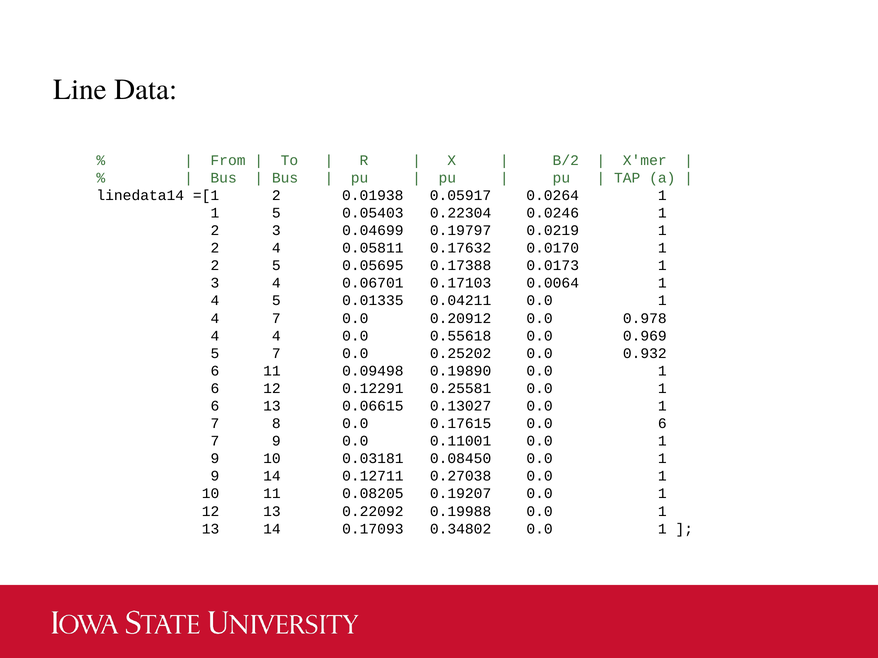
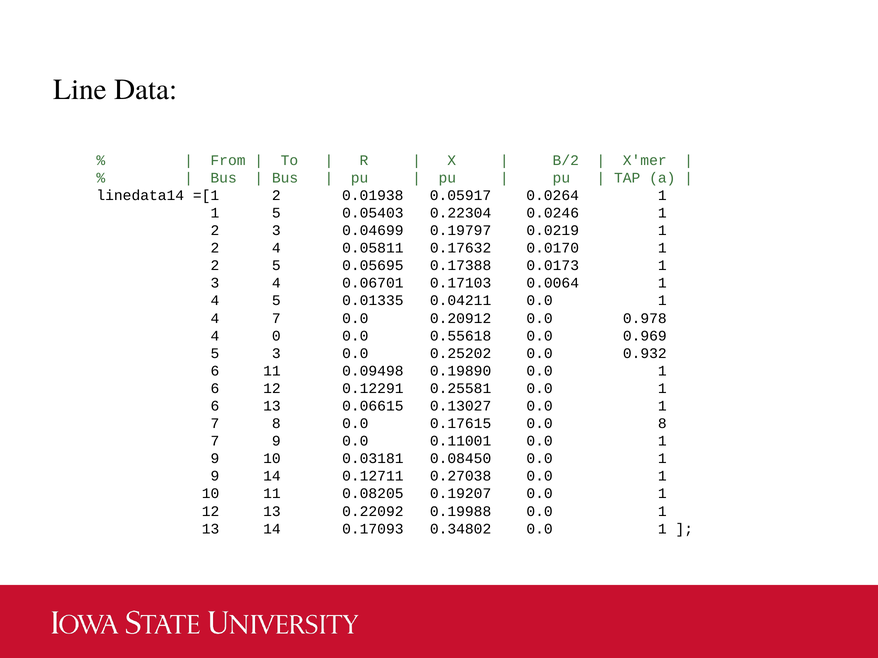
4 4: 4 -> 0
5 7: 7 -> 3
0.0 6: 6 -> 8
